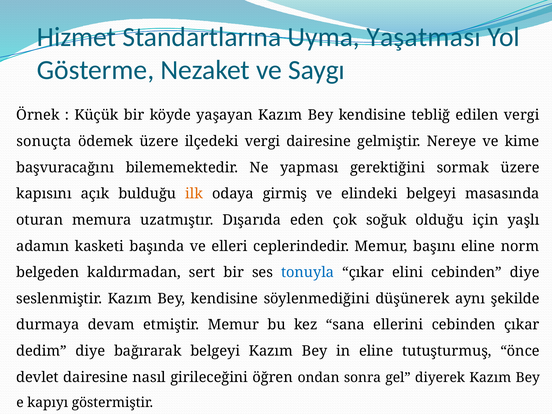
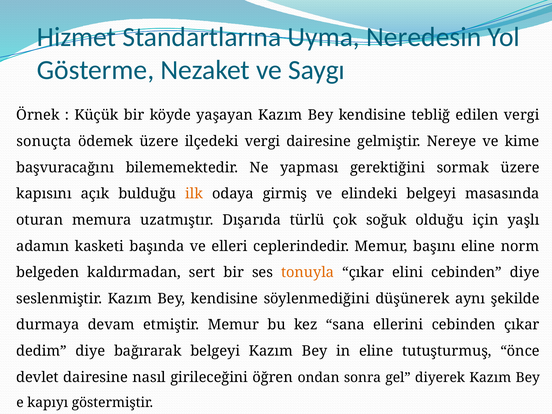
Yaşatması: Yaşatması -> Neredesin
eden: eden -> türlü
tonuyla colour: blue -> orange
